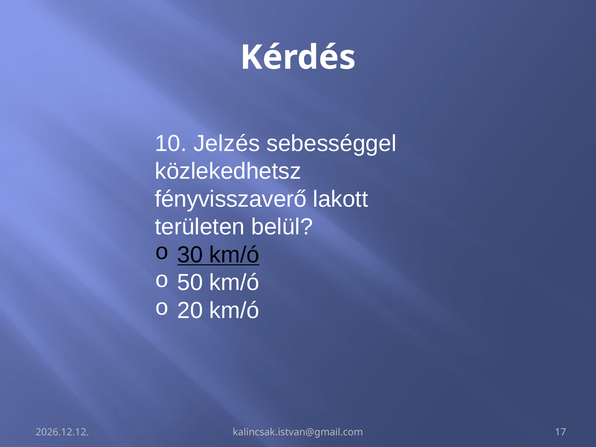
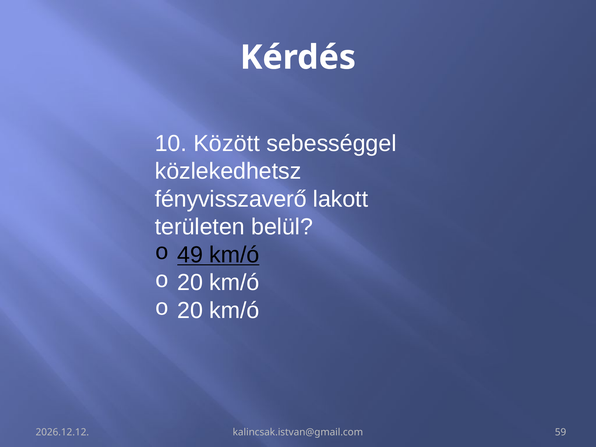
Jelzés: Jelzés -> Között
30: 30 -> 49
50 at (190, 283): 50 -> 20
17: 17 -> 59
